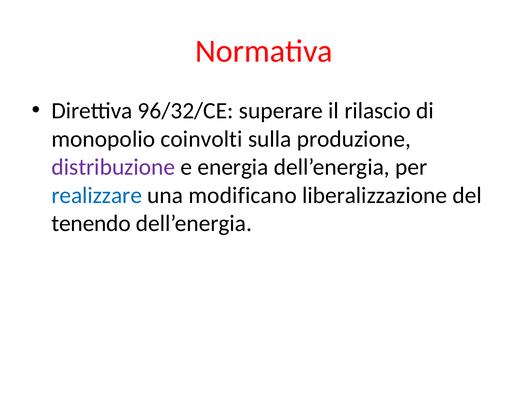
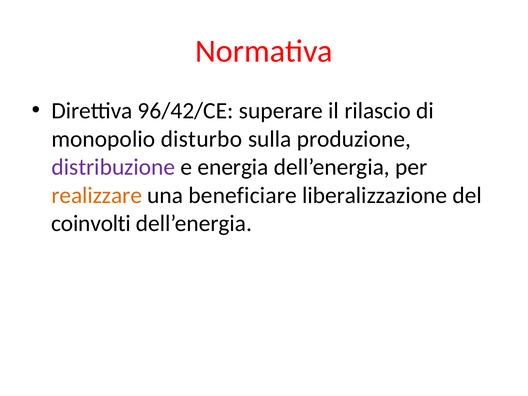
96/32/CE: 96/32/CE -> 96/42/CE
coinvolti: coinvolti -> disturbo
realizzare colour: blue -> orange
modificano: modificano -> beneficiare
tenendo: tenendo -> coinvolti
